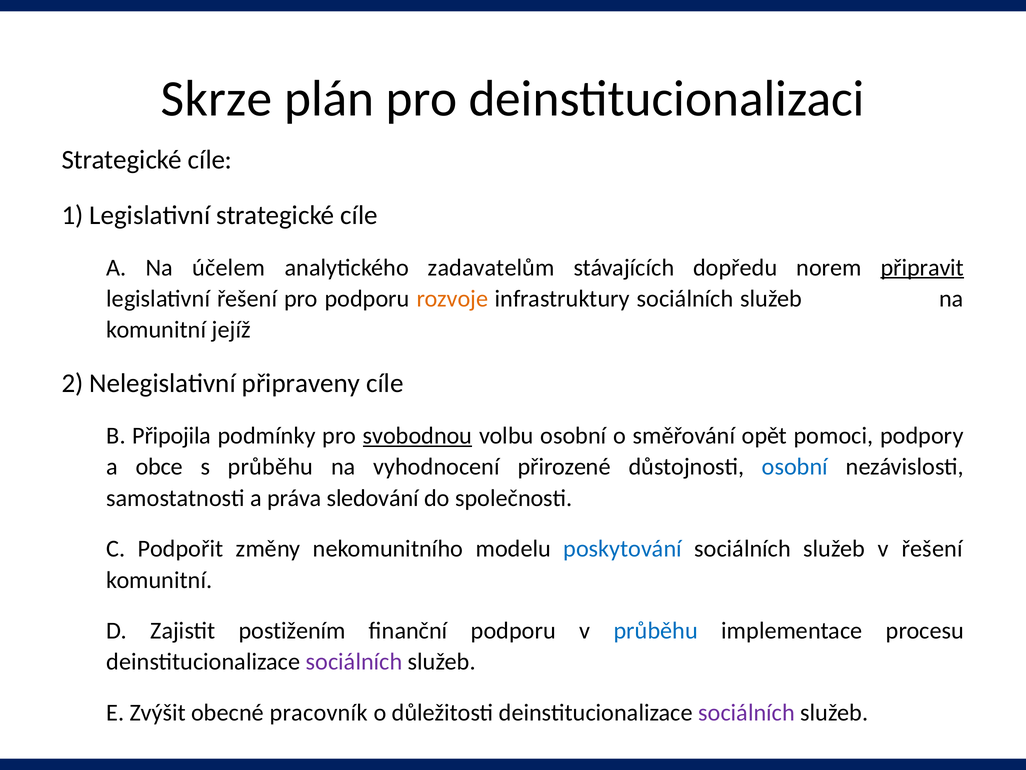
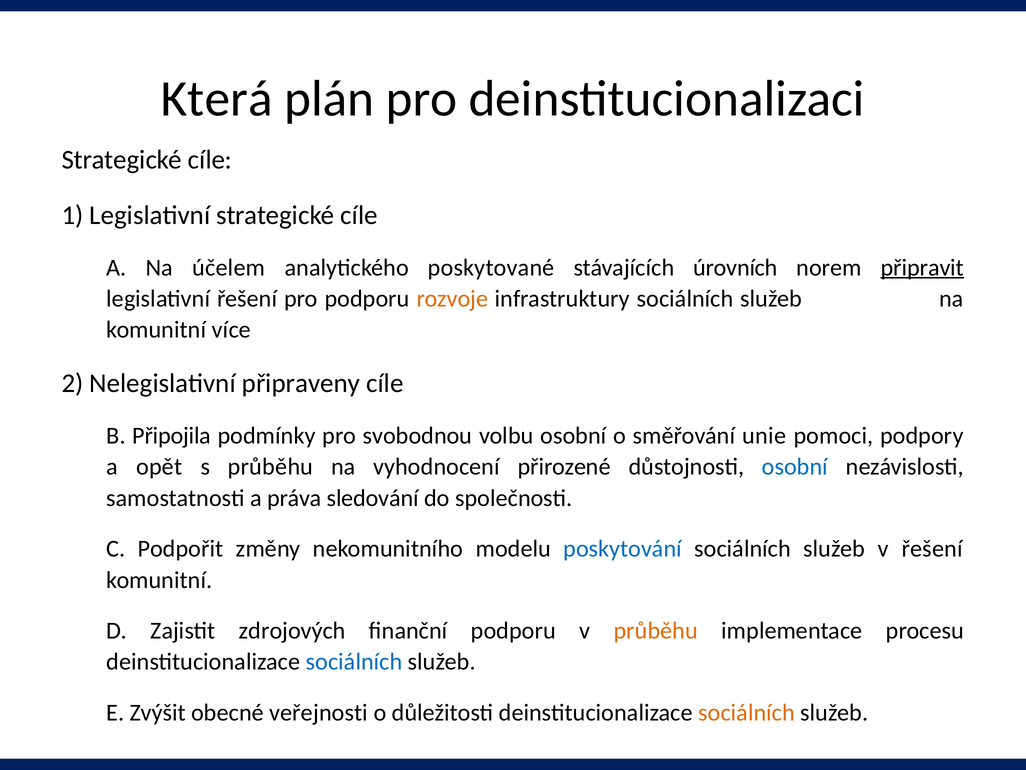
Skrze: Skrze -> Která
zadavatelům: zadavatelům -> poskytované
dopředu: dopředu -> úrovních
jejíž: jejíž -> více
svobodnou underline: present -> none
opět: opět -> unie
obce: obce -> opět
postižením: postižením -> zdrojových
průběhu at (656, 630) colour: blue -> orange
sociálních at (354, 662) colour: purple -> blue
pracovník: pracovník -> veřejnosti
sociálních at (747, 712) colour: purple -> orange
